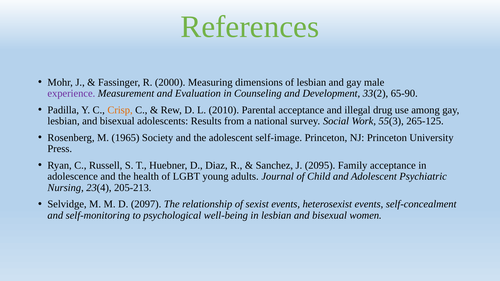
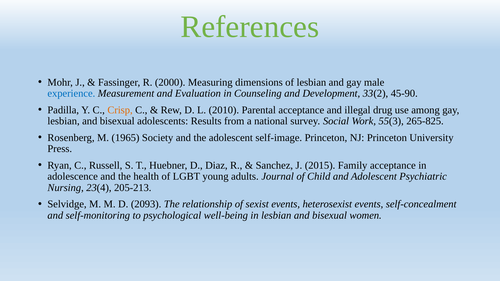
experience colour: purple -> blue
65-90: 65-90 -> 45-90
265-125: 265-125 -> 265-825
2095: 2095 -> 2015
2097: 2097 -> 2093
